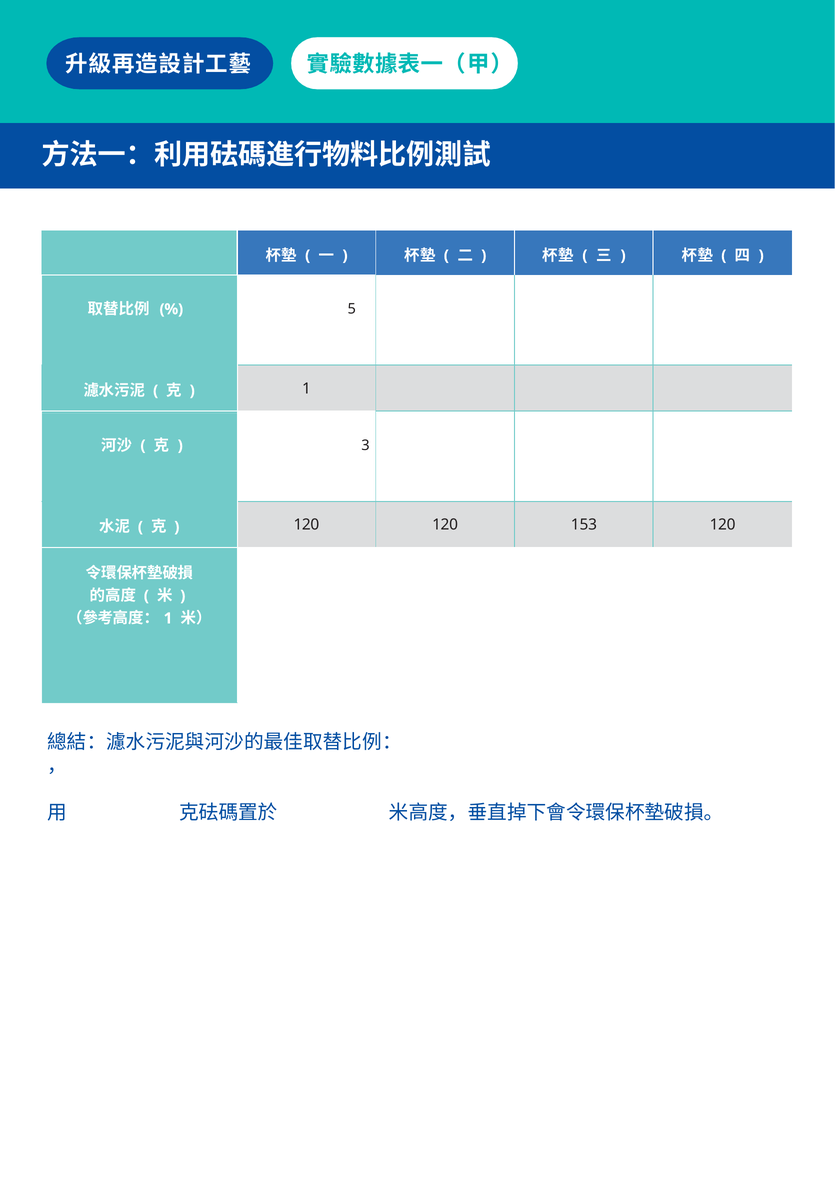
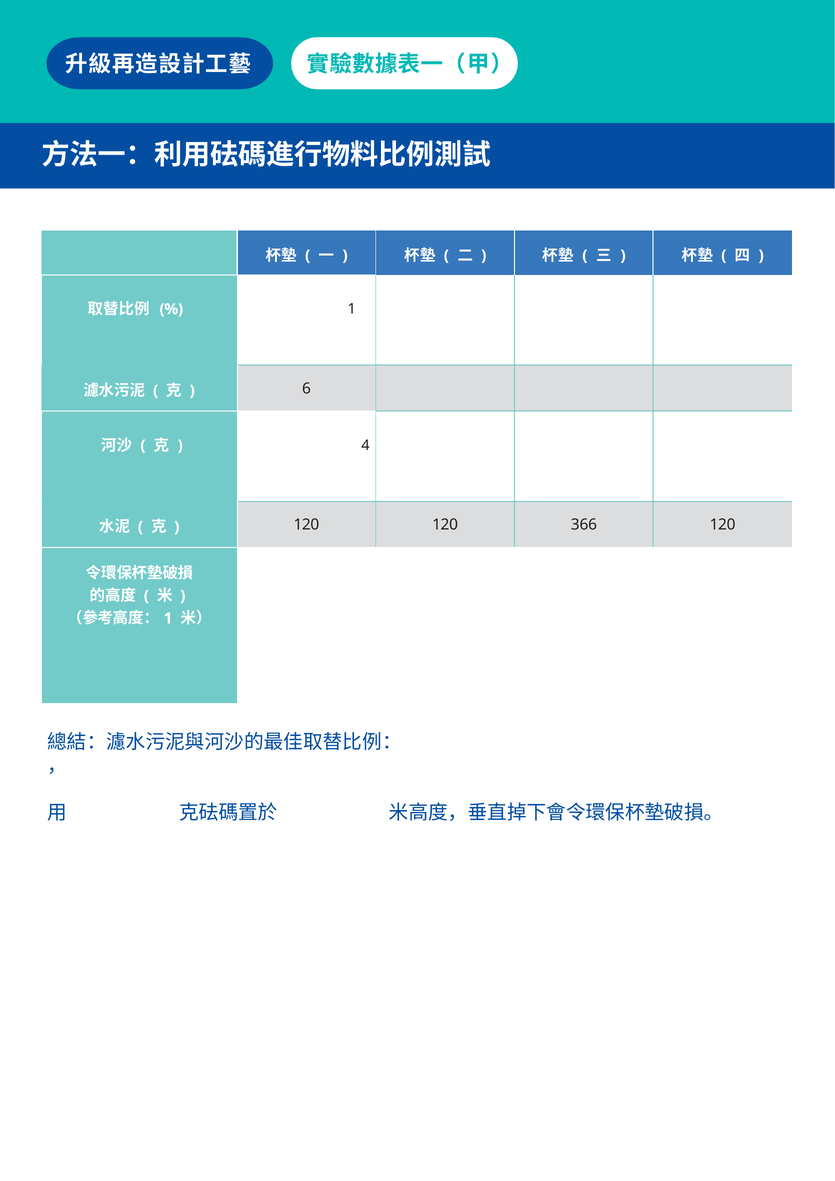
5 at (352, 309): 5 -> 1
1 at (306, 389): 1 -> 6
3: 3 -> 4
153: 153 -> 366
